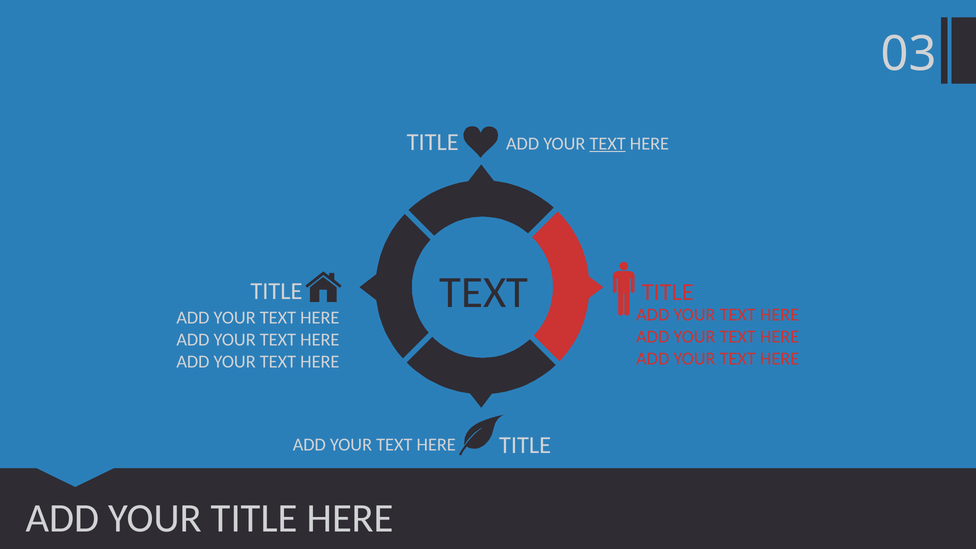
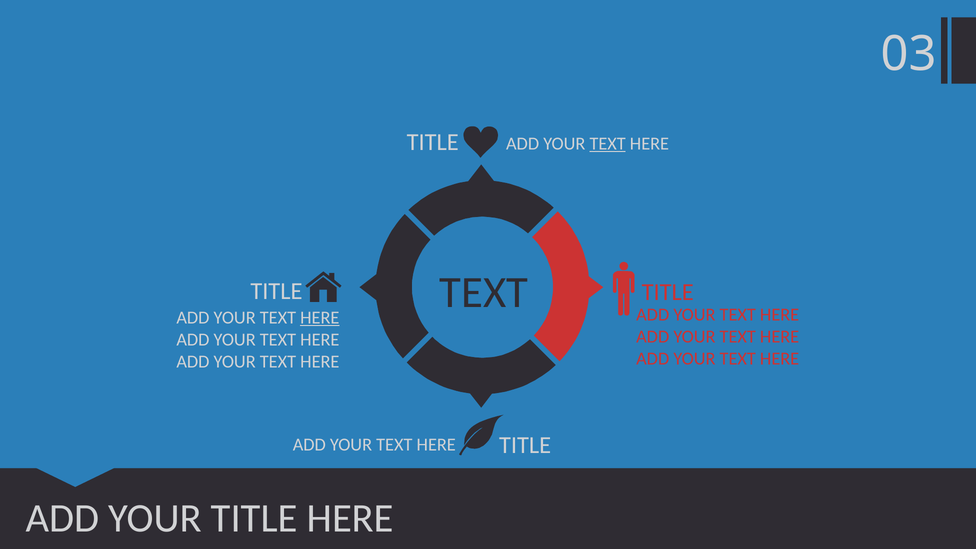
HERE at (320, 318) underline: none -> present
